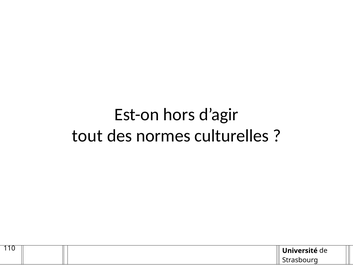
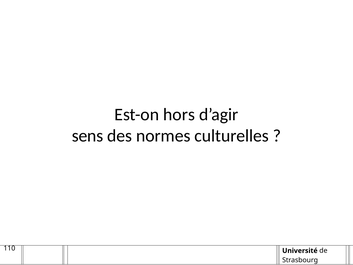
tout: tout -> sens
